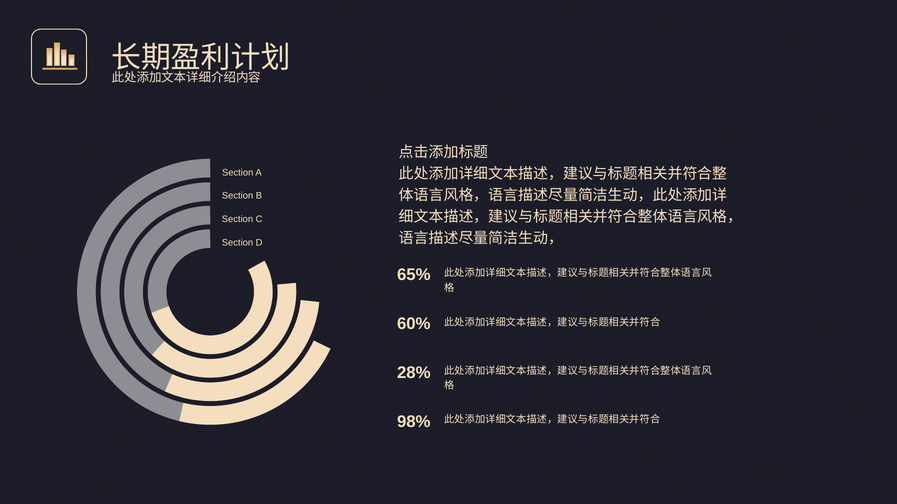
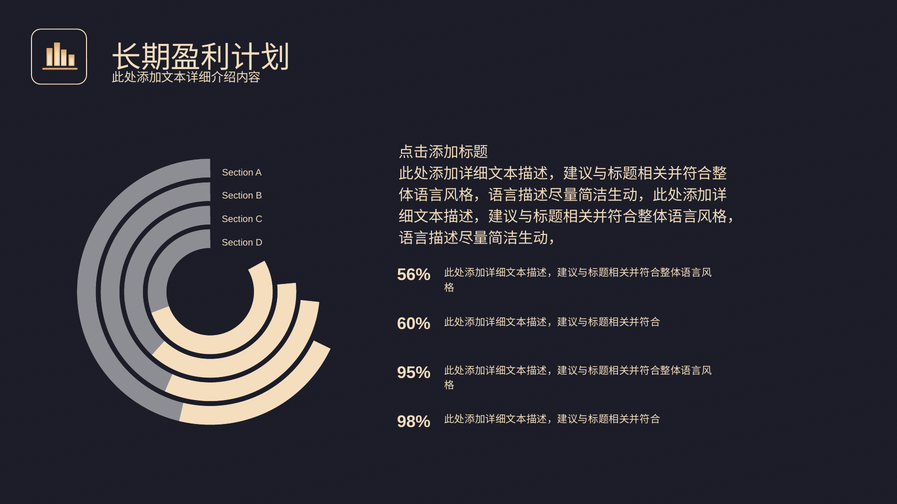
65%: 65% -> 56%
28%: 28% -> 95%
